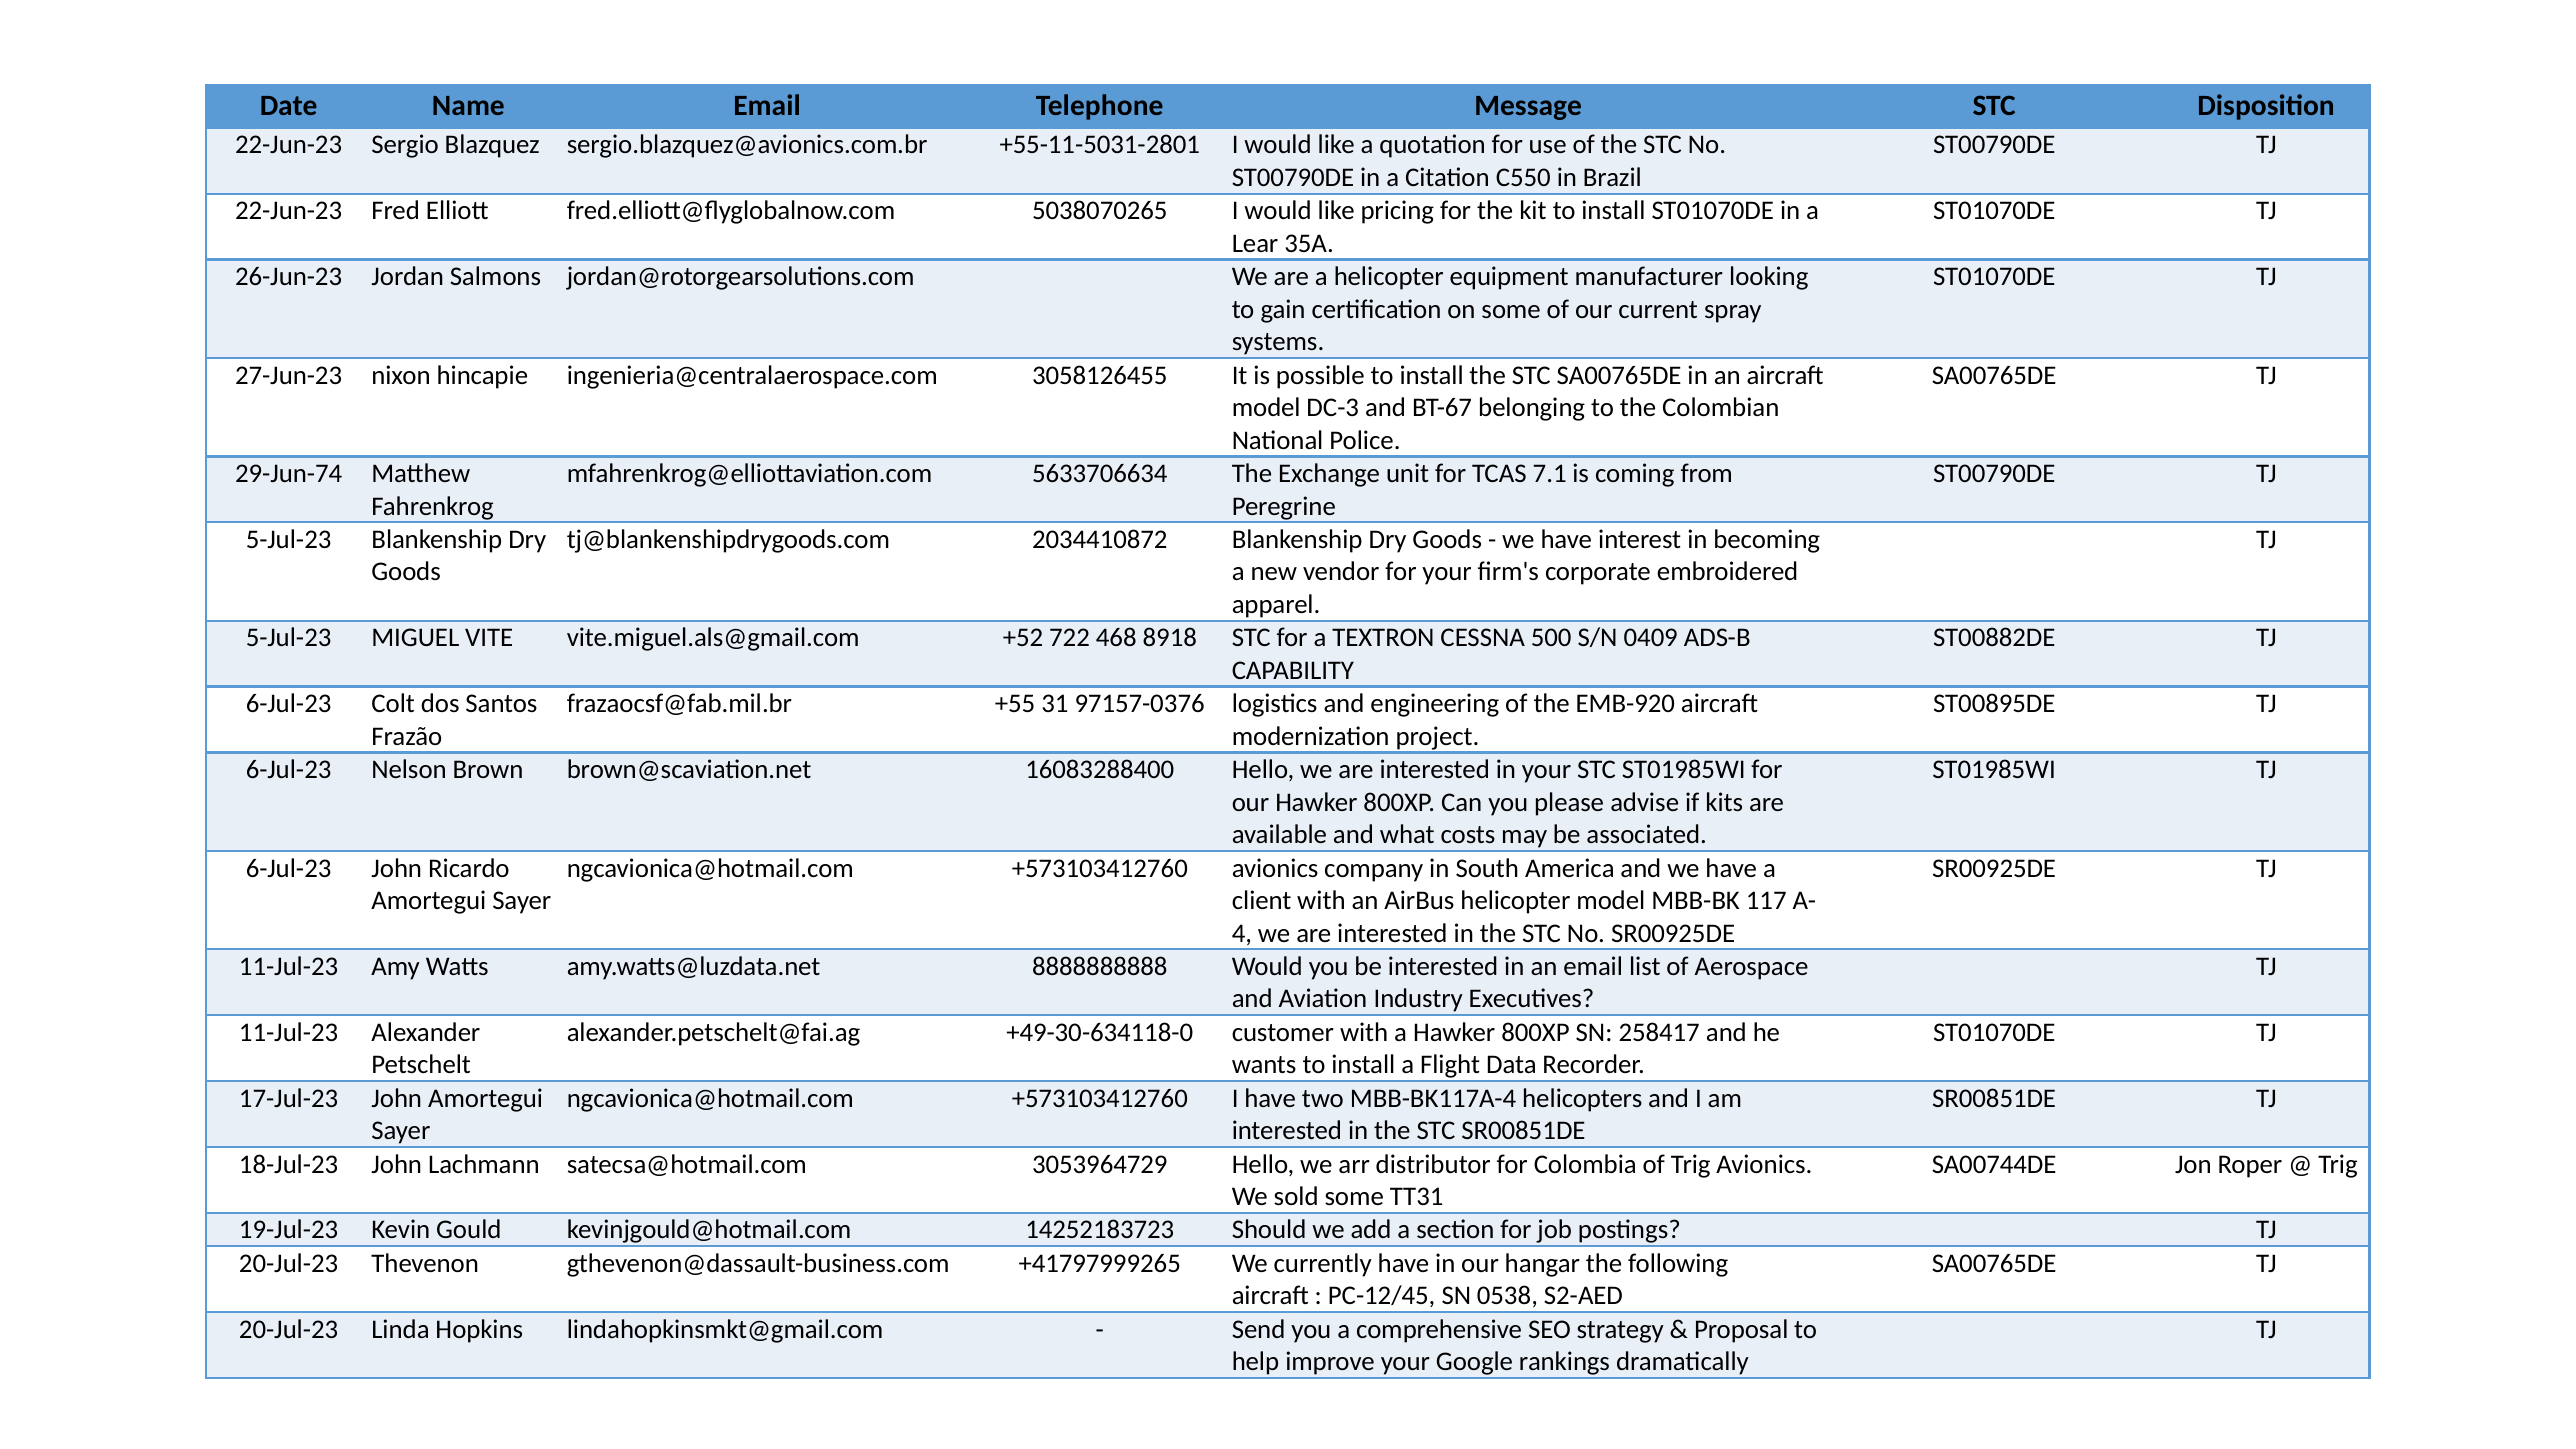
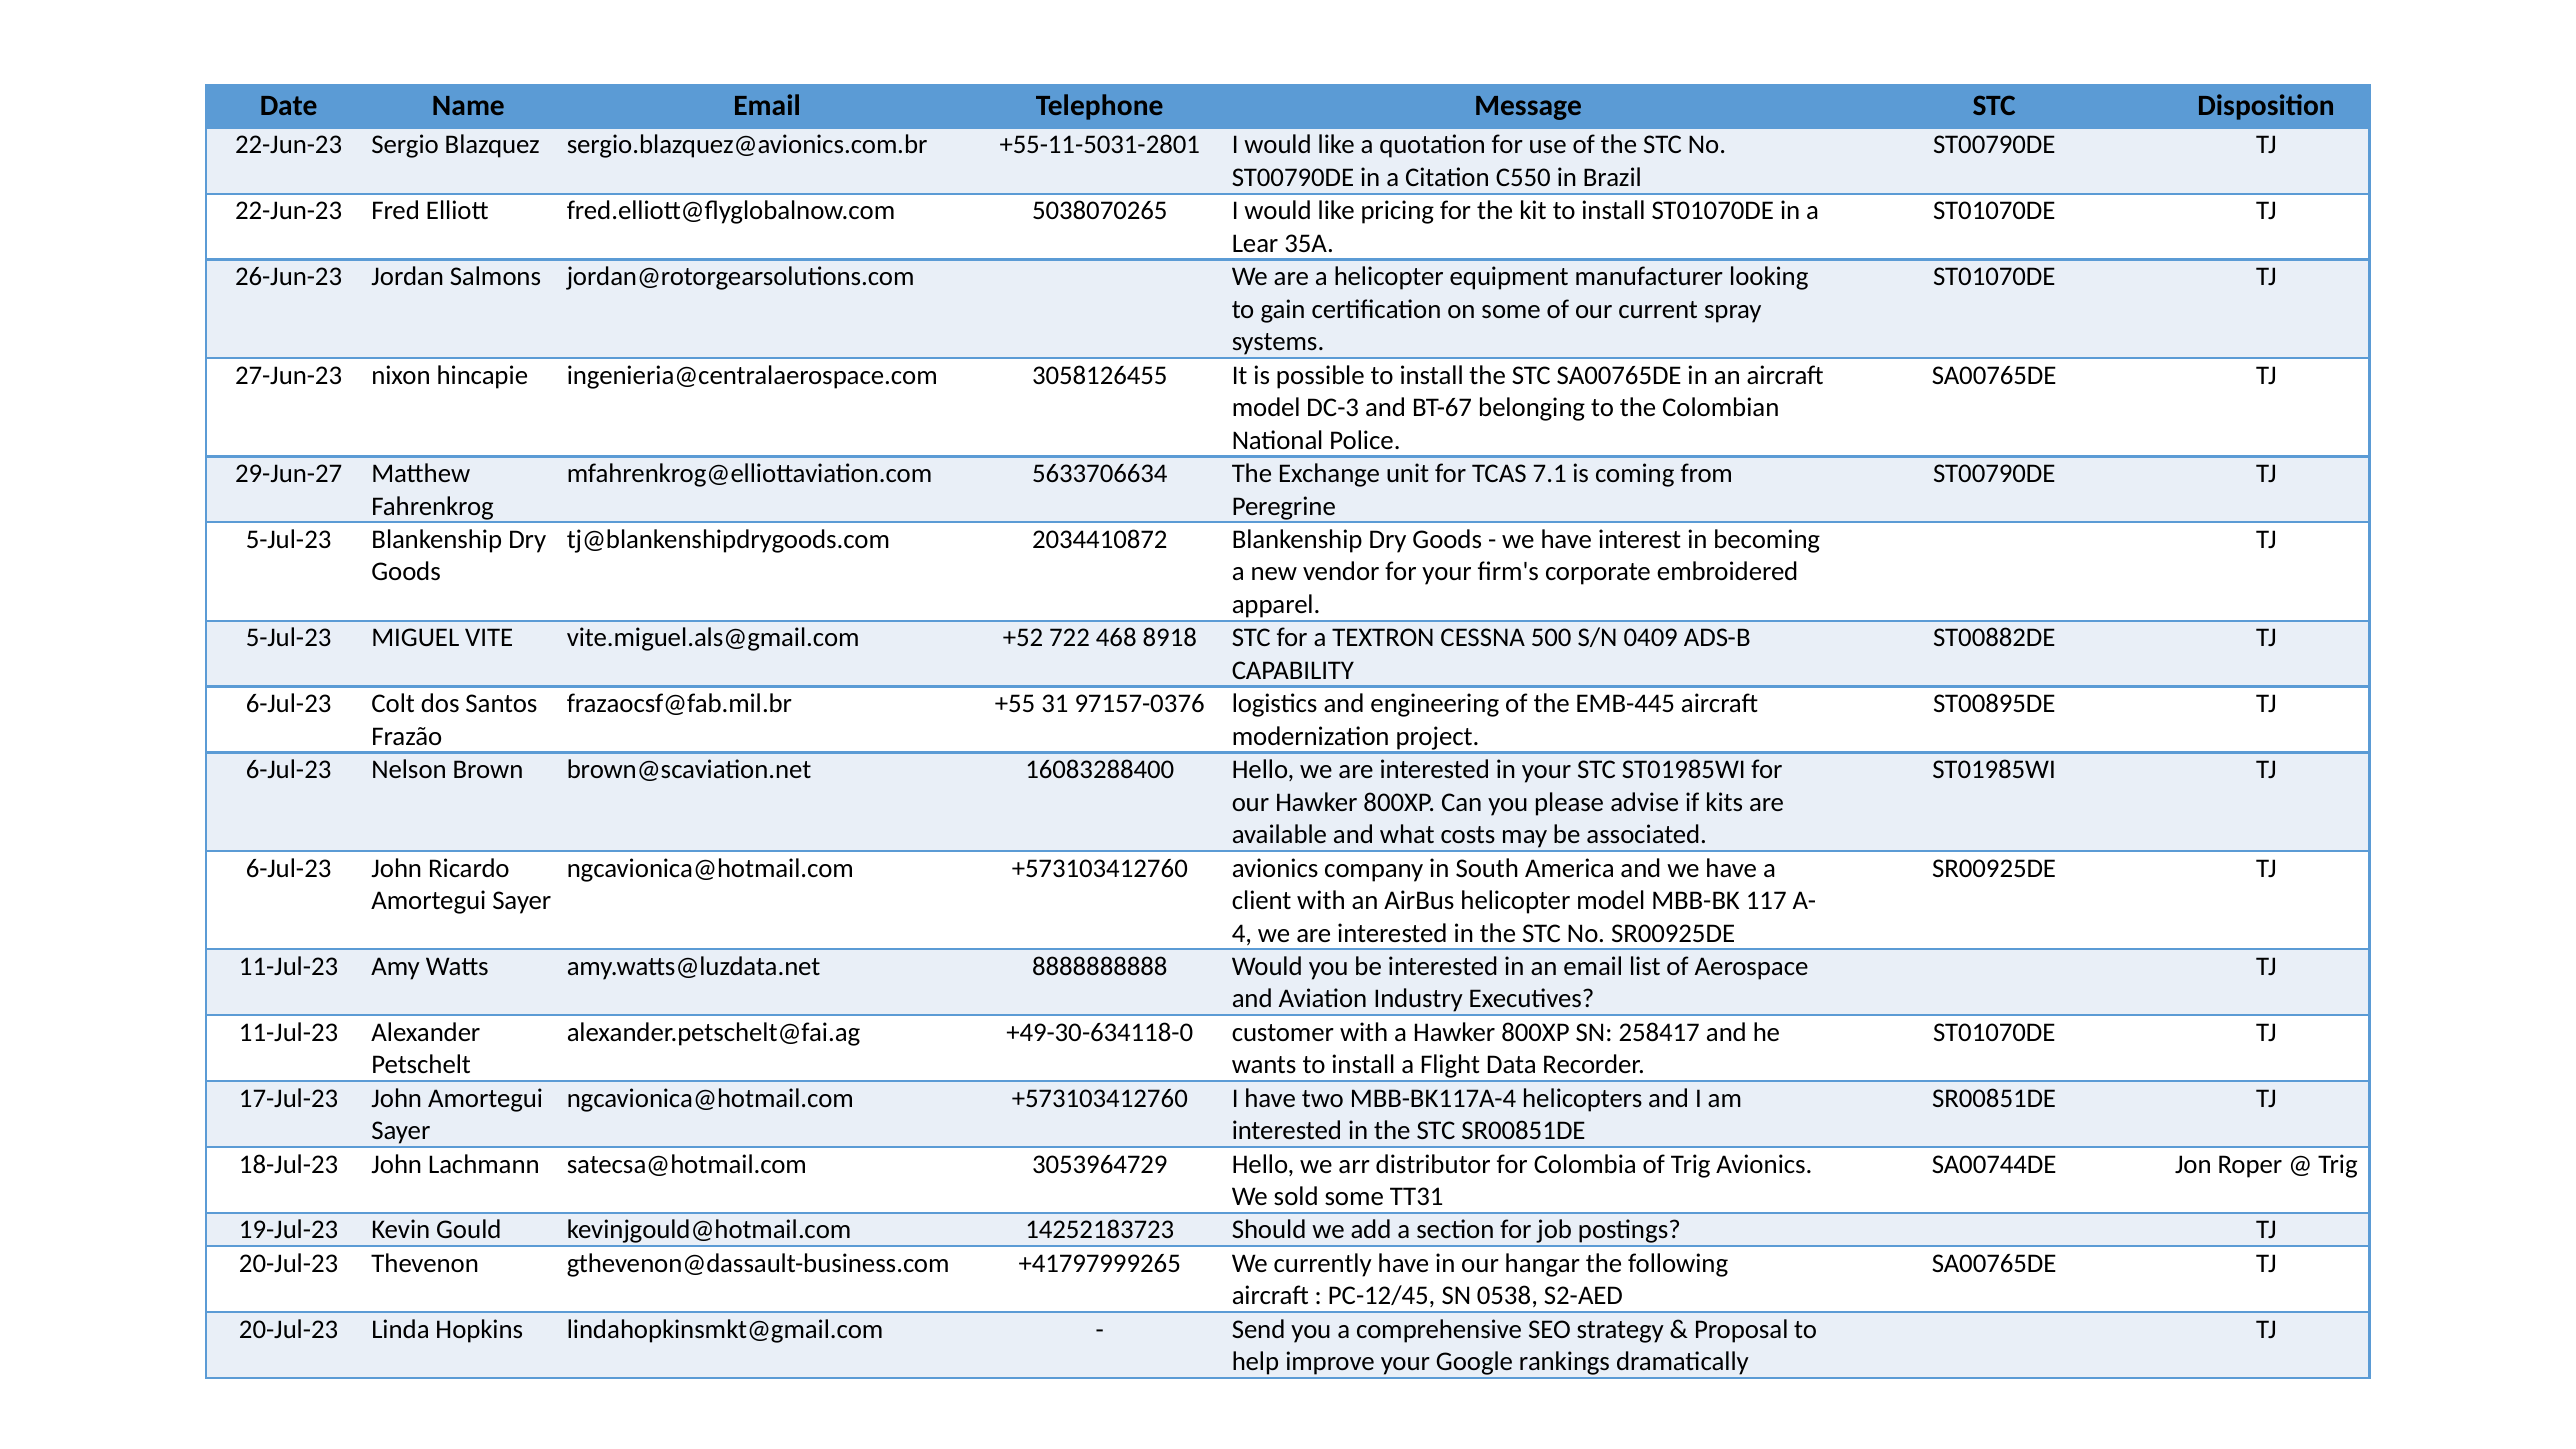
29-Jun-74: 29-Jun-74 -> 29-Jun-27
EMB-920: EMB-920 -> EMB-445
